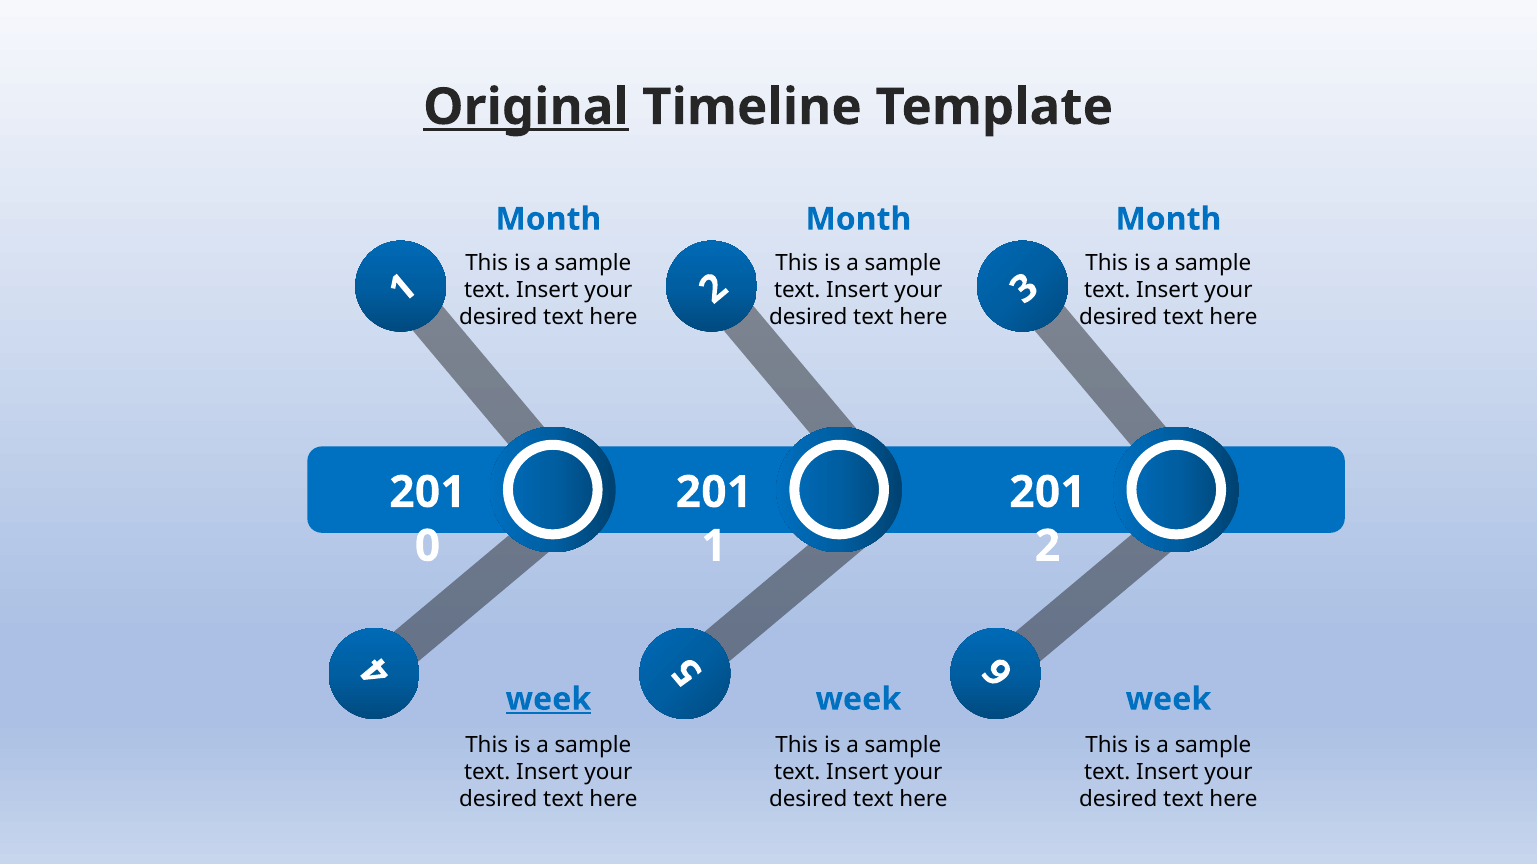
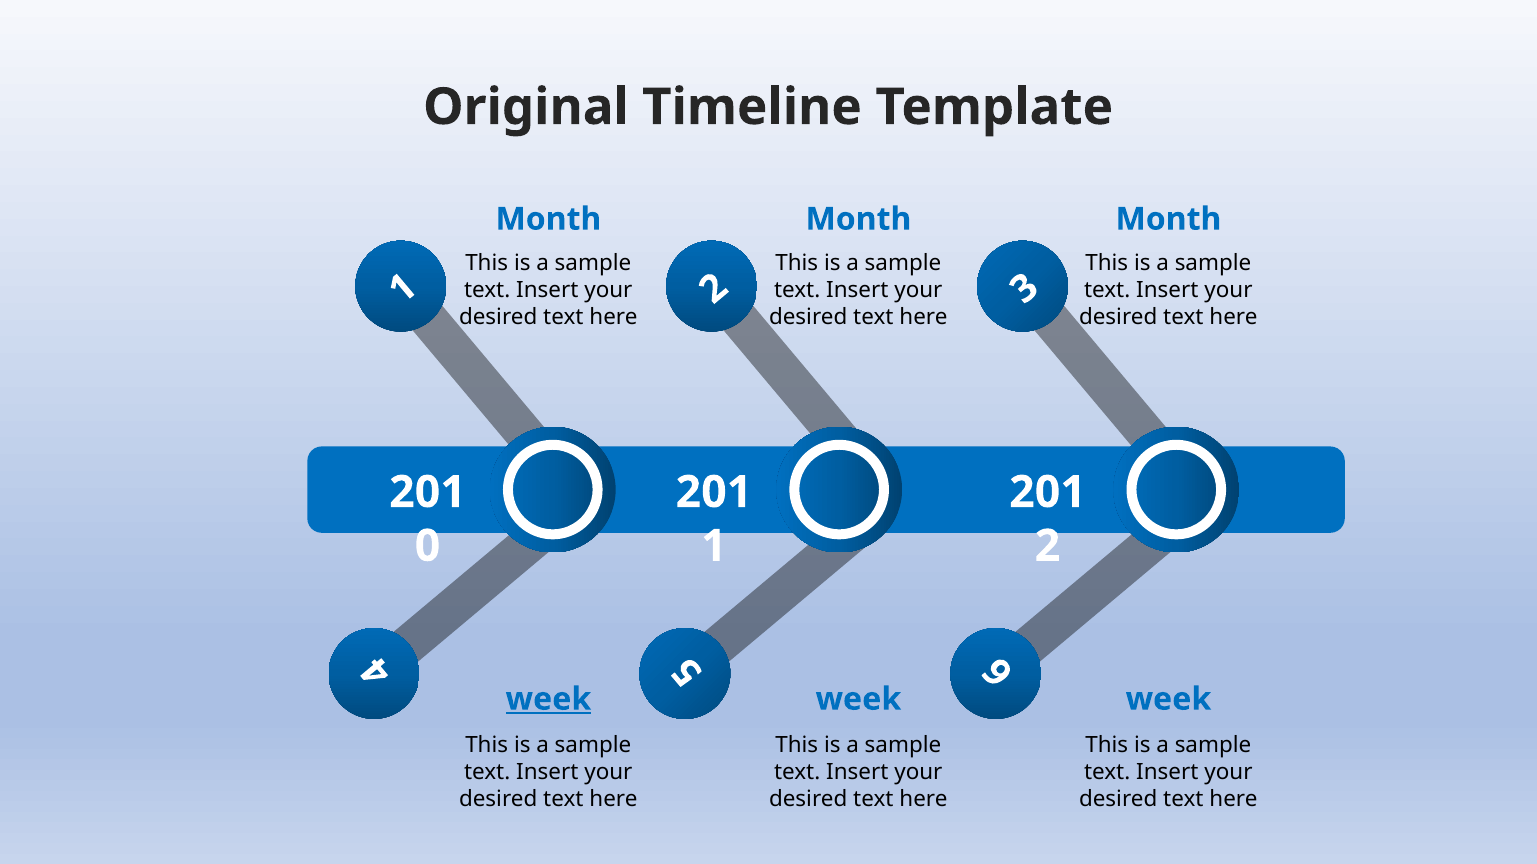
Original underline: present -> none
